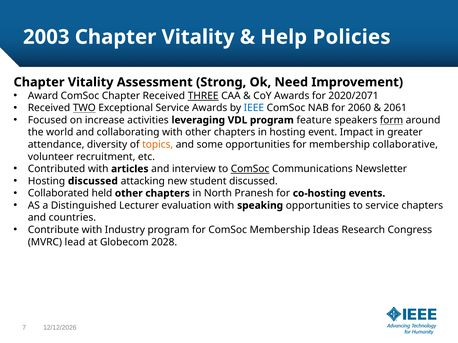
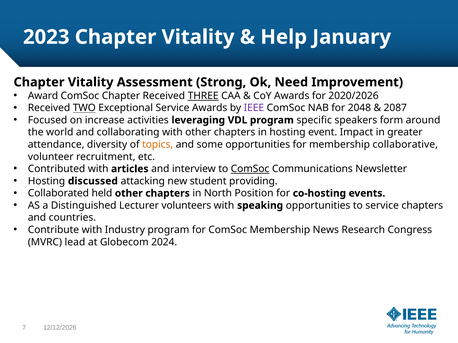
2003: 2003 -> 2023
Policies: Policies -> January
2020/2071: 2020/2071 -> 2020/2026
IEEE colour: blue -> purple
2060: 2060 -> 2048
2061: 2061 -> 2087
feature: feature -> specific
form underline: present -> none
student discussed: discussed -> providing
Pranesh: Pranesh -> Position
evaluation: evaluation -> volunteers
Ideas: Ideas -> News
2028: 2028 -> 2024
